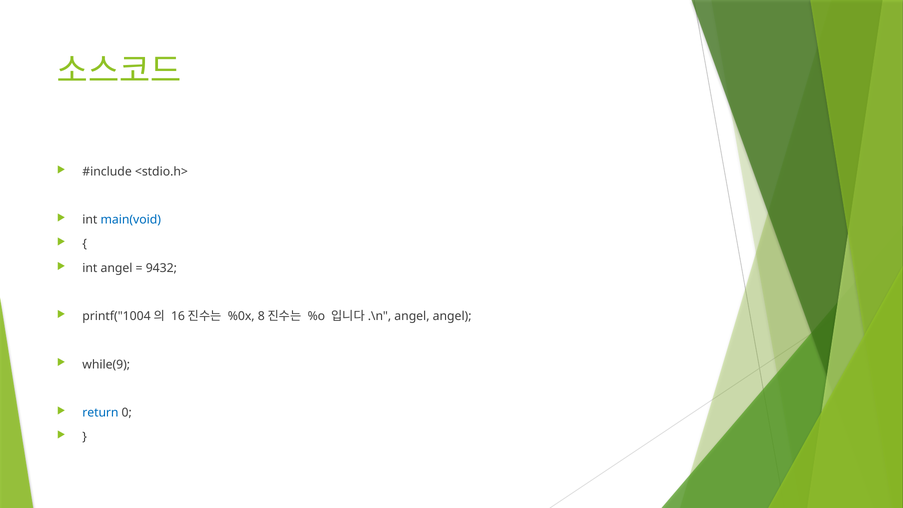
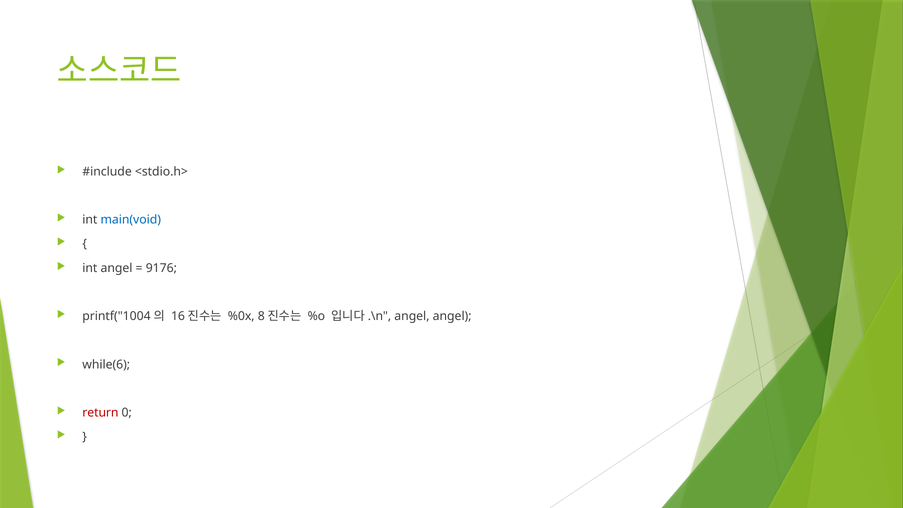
9432: 9432 -> 9176
while(9: while(9 -> while(6
return colour: blue -> red
